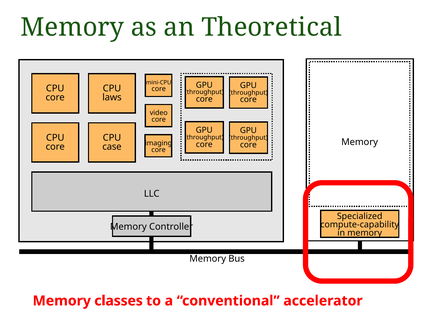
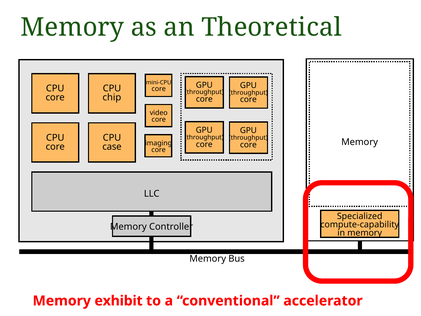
laws: laws -> chip
classes: classes -> exhibit
